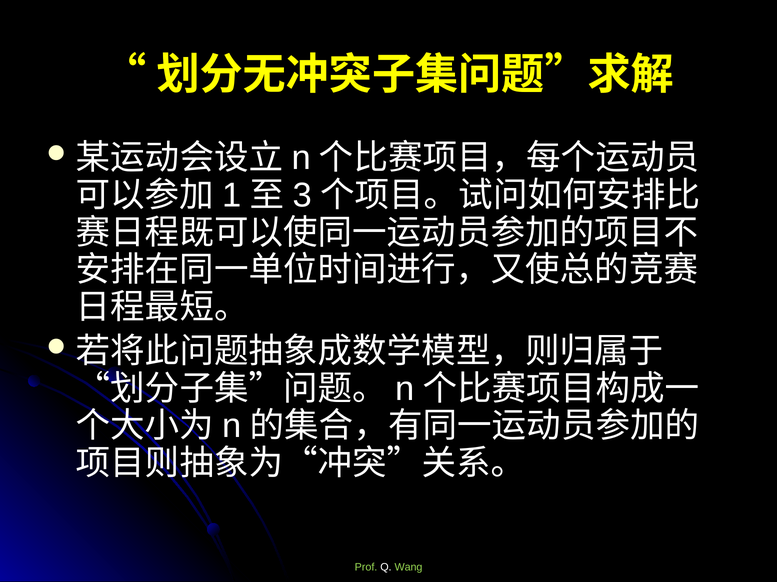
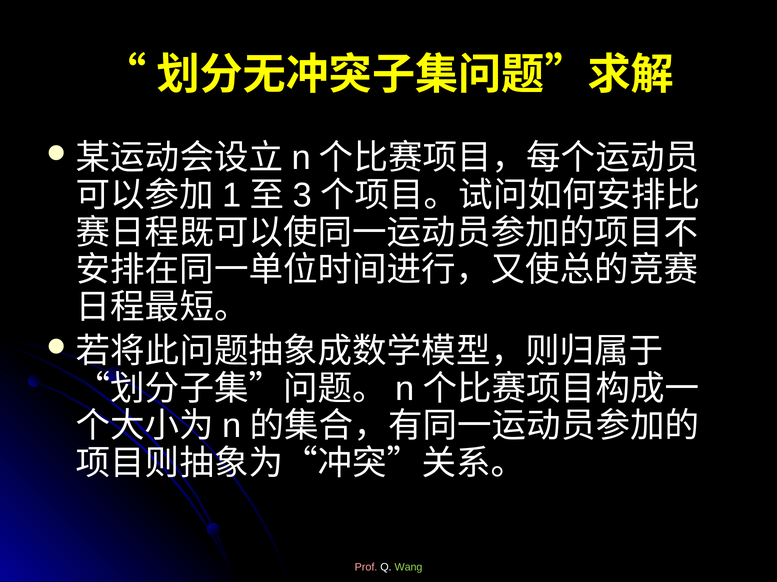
Prof colour: light green -> pink
